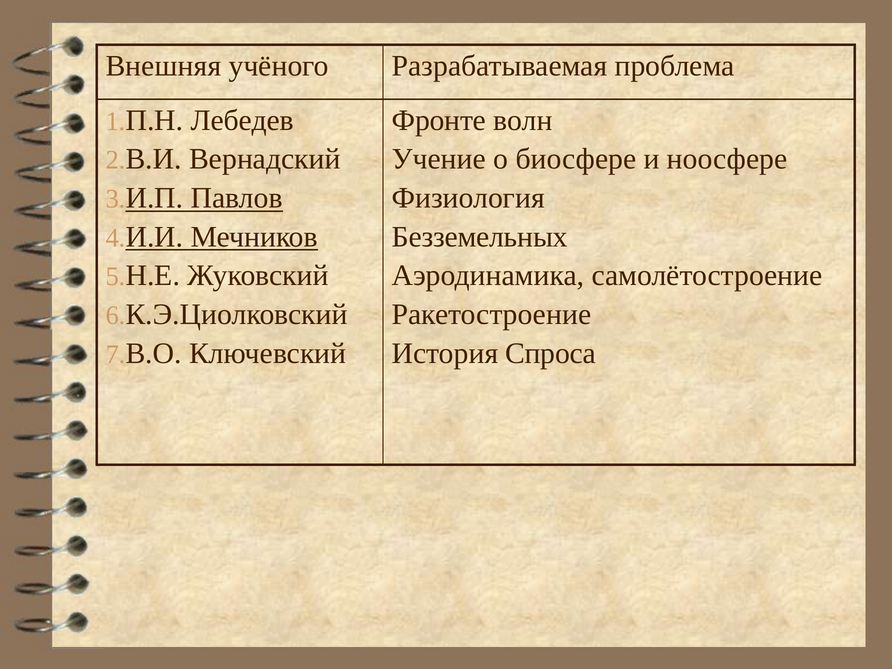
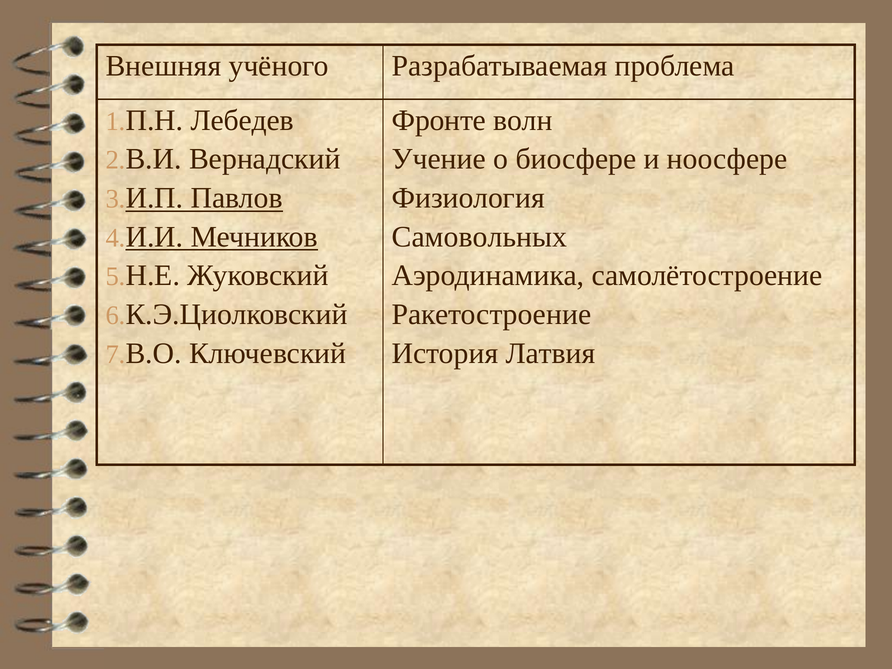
Безземельных: Безземельных -> Самовольных
Спроса: Спроса -> Латвия
